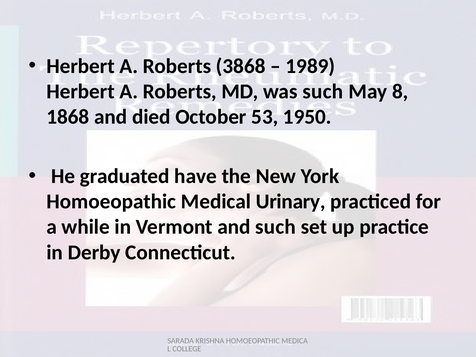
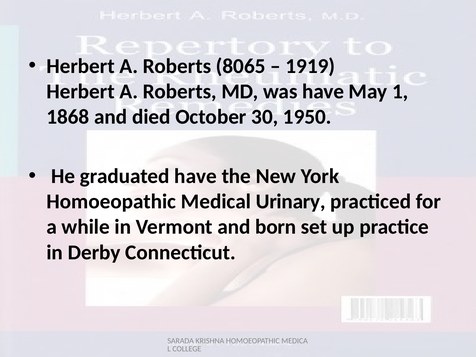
3868: 3868 -> 8065
1989: 1989 -> 1919
was such: such -> have
8: 8 -> 1
53: 53 -> 30
and such: such -> born
